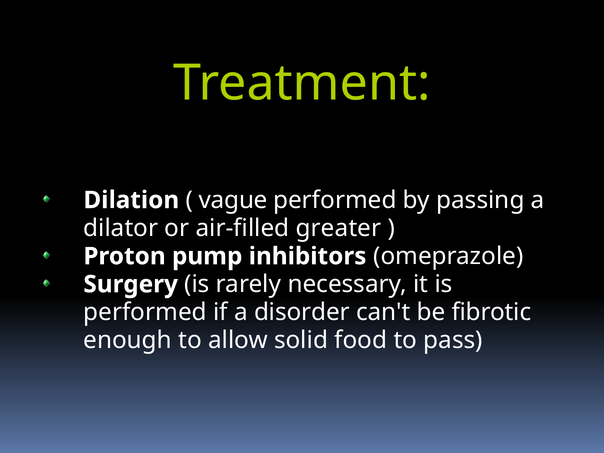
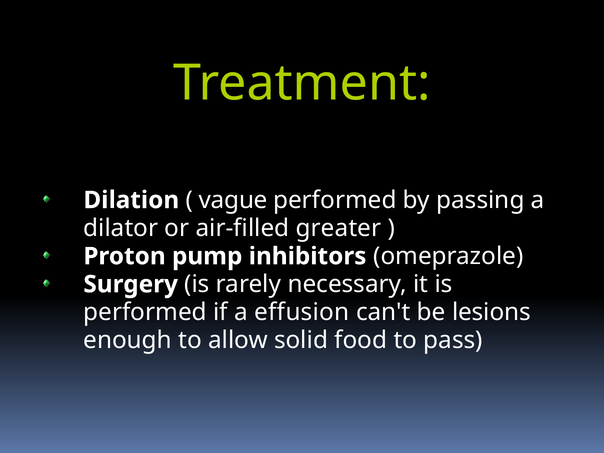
disorder: disorder -> effusion
fibrotic: fibrotic -> lesions
